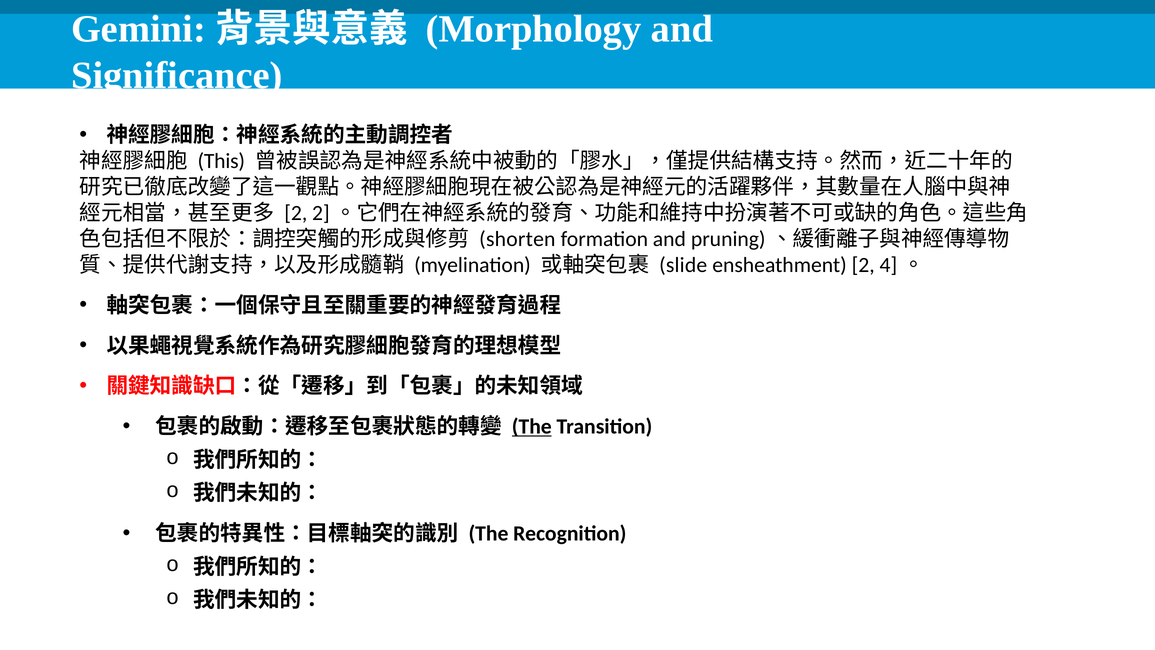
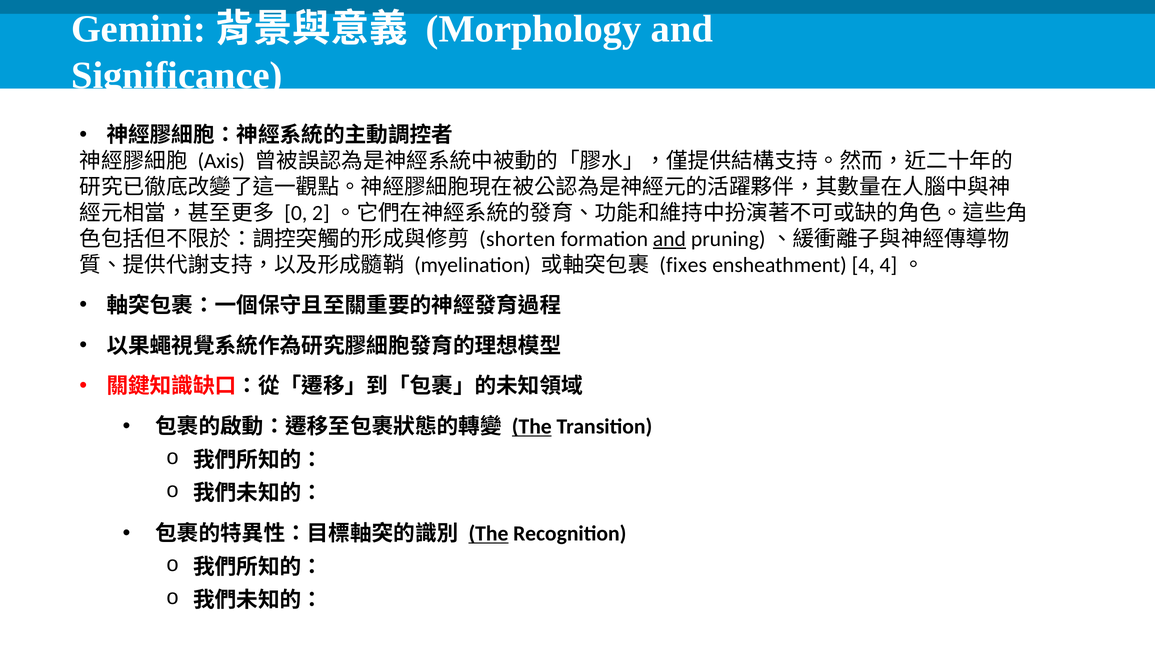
This: This -> Axis
2 at (296, 213): 2 -> 0
and at (669, 239) underline: none -> present
slide: slide -> fixes
ensheathment 2: 2 -> 4
The at (488, 533) underline: none -> present
